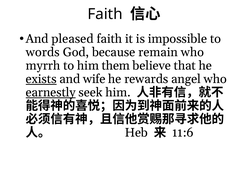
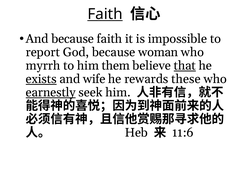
Faith at (105, 14) underline: none -> present
And pleased: pleased -> because
words: words -> report
remain: remain -> woman
that underline: none -> present
angel: angel -> these
